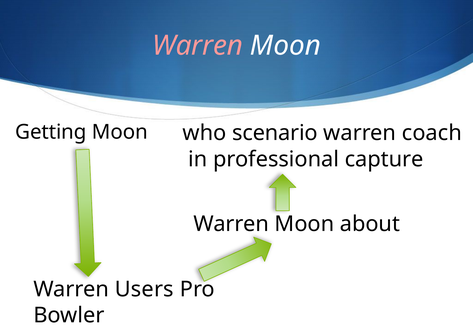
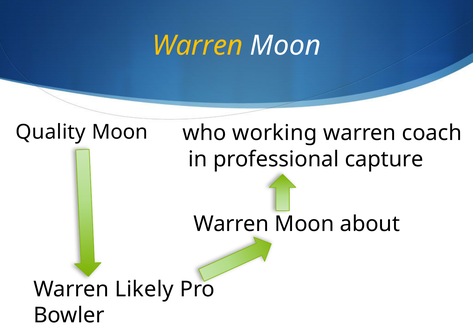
Warren at (197, 46) colour: pink -> yellow
Getting: Getting -> Quality
scenario: scenario -> working
Users: Users -> Likely
